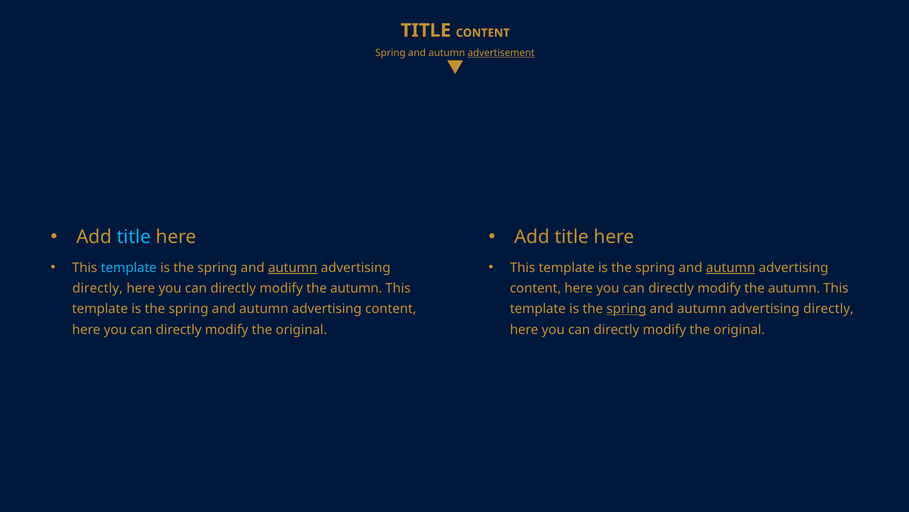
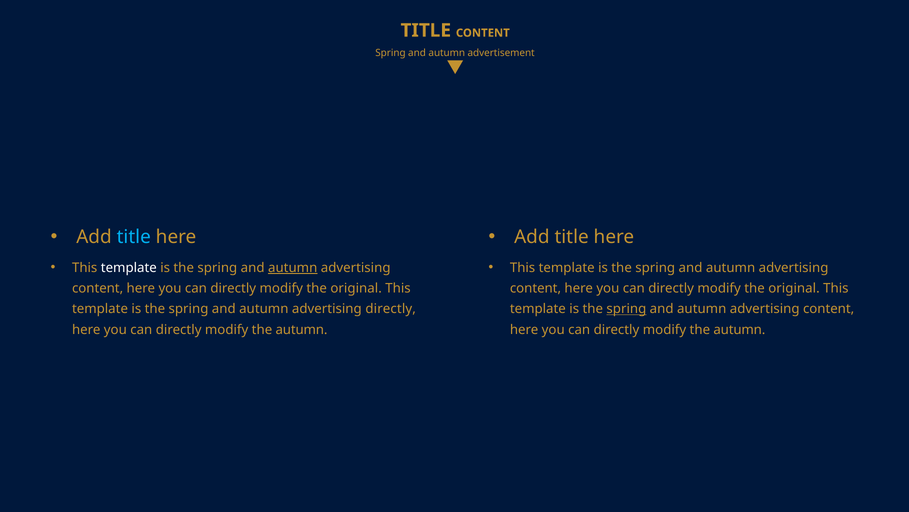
advertisement underline: present -> none
template at (129, 267) colour: light blue -> white
autumn at (731, 267) underline: present -> none
directly at (98, 288): directly -> content
autumn at (356, 288): autumn -> original
autumn at (794, 288): autumn -> original
content at (391, 309): content -> directly
directly at (829, 309): directly -> content
original at (301, 329): original -> autumn
original at (739, 329): original -> autumn
